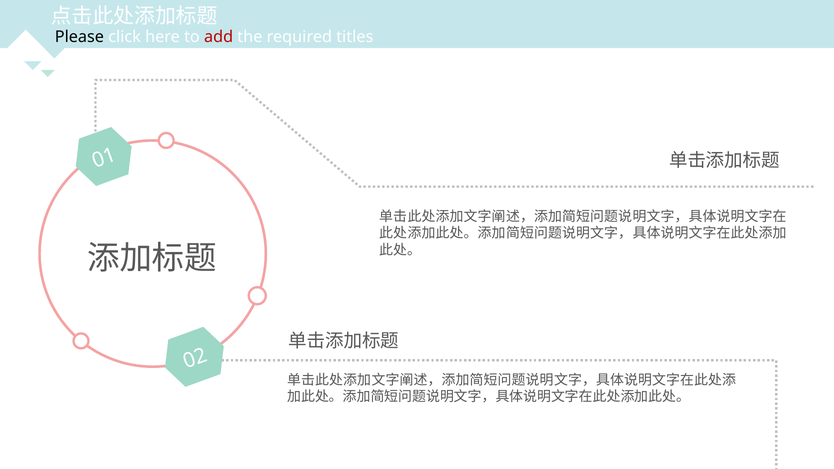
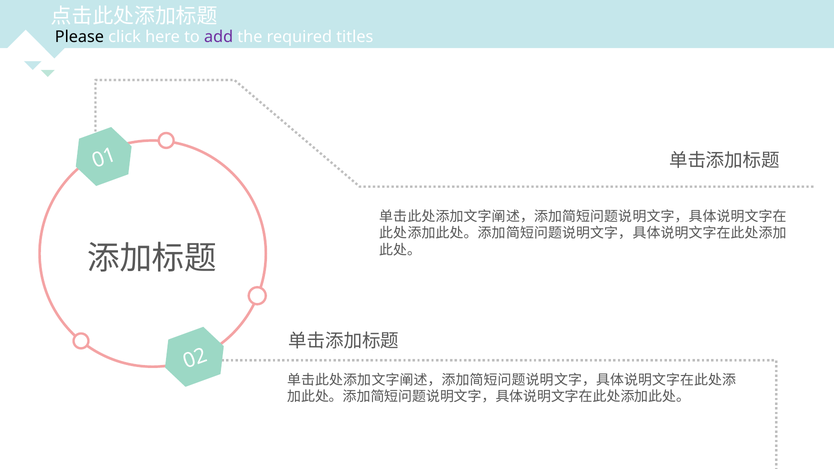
add colour: red -> purple
